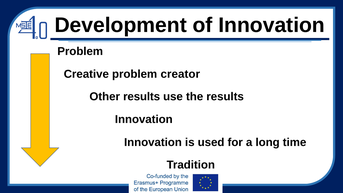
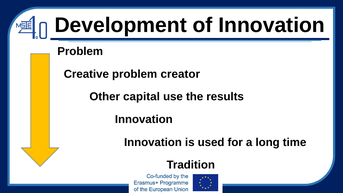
Other results: results -> capital
